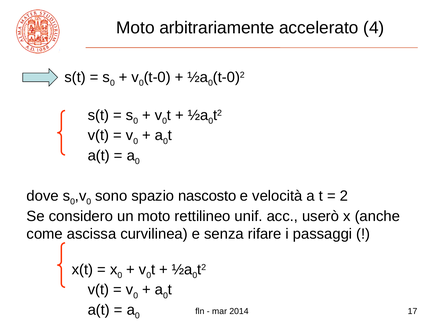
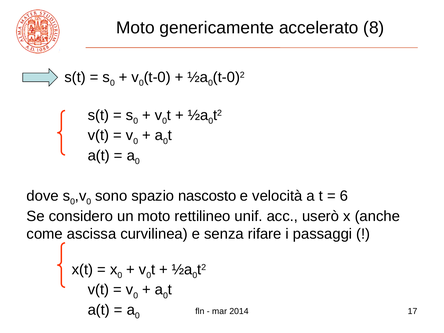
arbitrariamente: arbitrariamente -> genericamente
4: 4 -> 8
2: 2 -> 6
